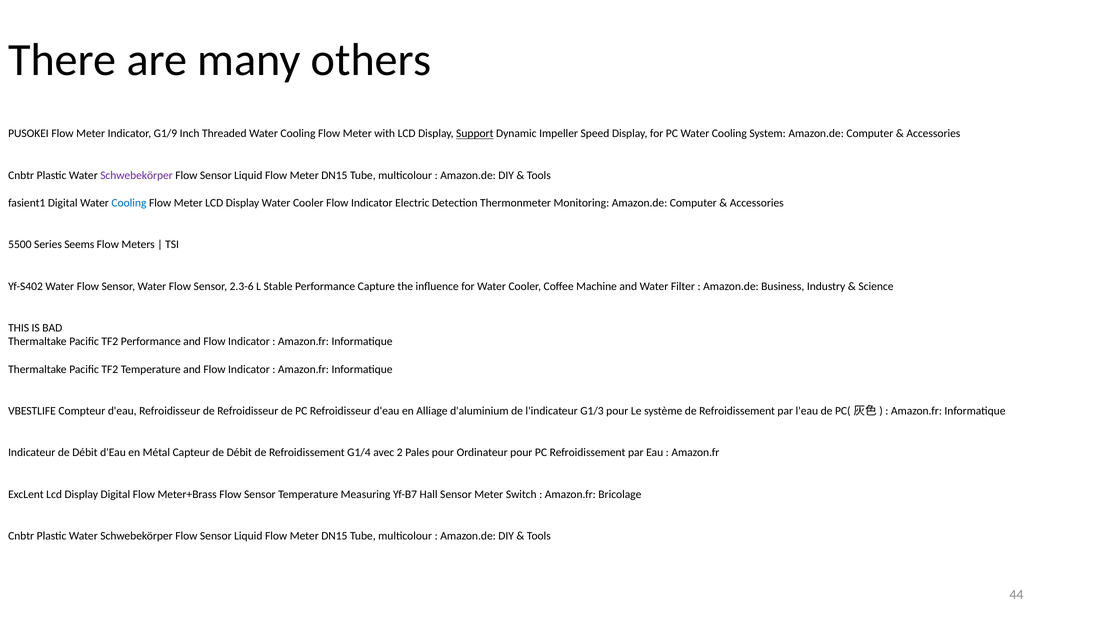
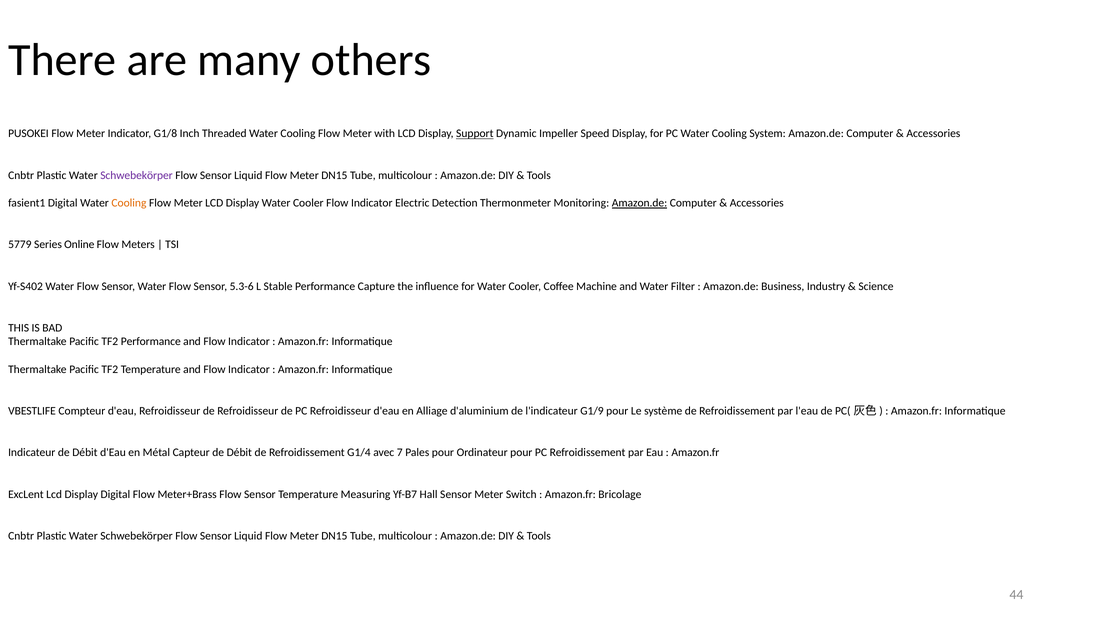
G1/9: G1/9 -> G1/8
Cooling at (129, 203) colour: blue -> orange
Amazon.de at (640, 203) underline: none -> present
5500: 5500 -> 5779
Seems: Seems -> Online
2.3-6: 2.3-6 -> 5.3-6
G1/3: G1/3 -> G1/9
2: 2 -> 7
